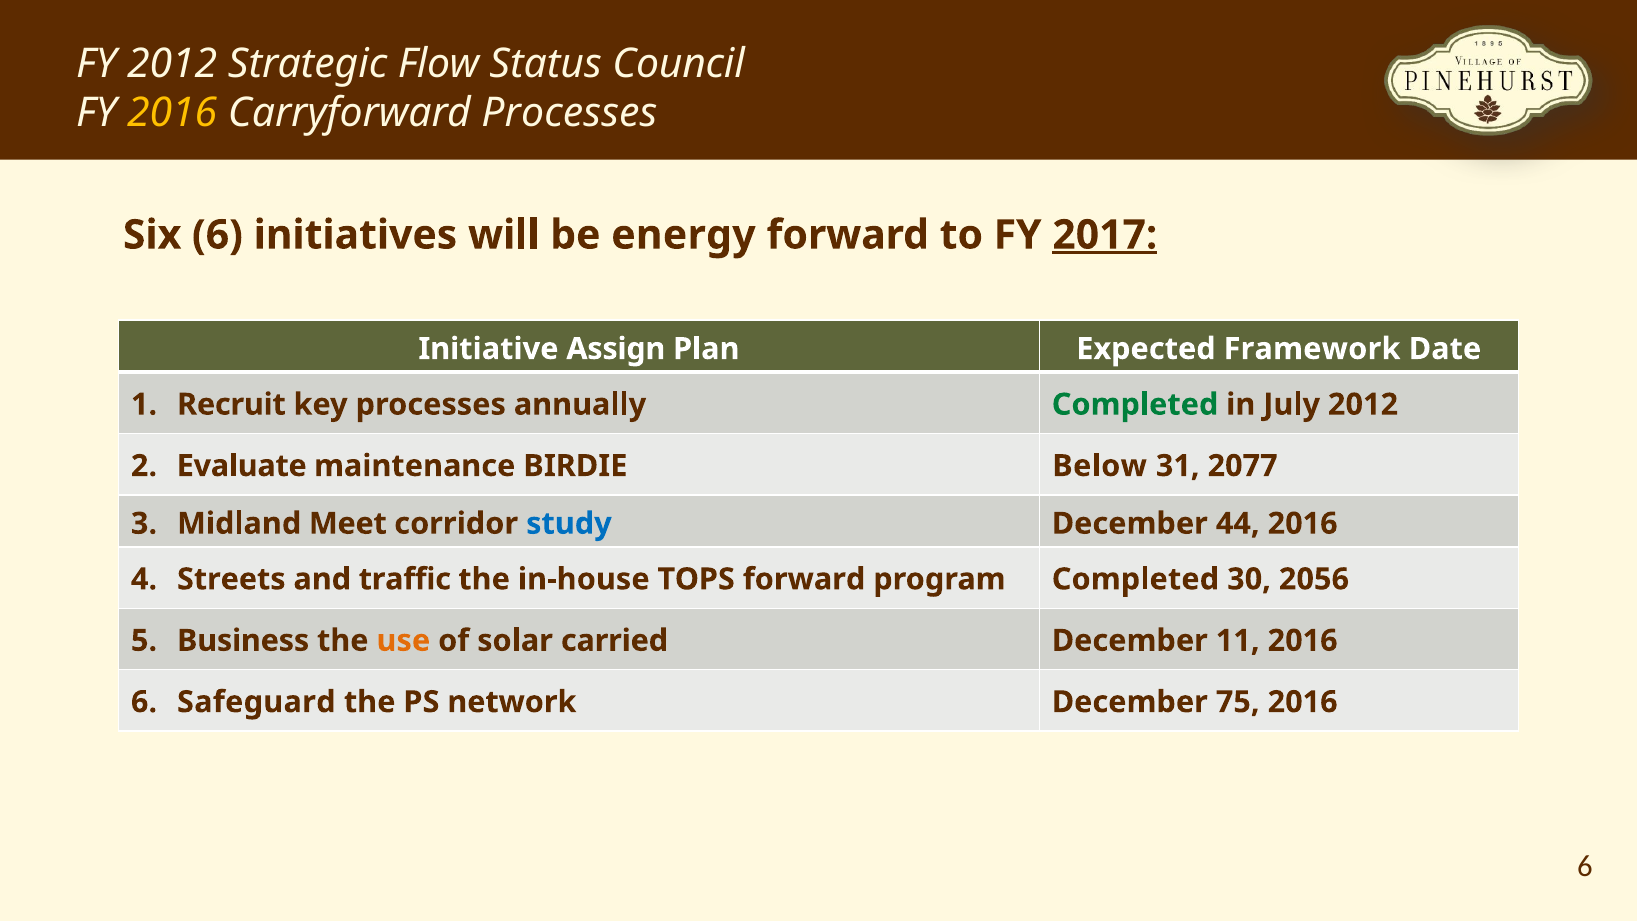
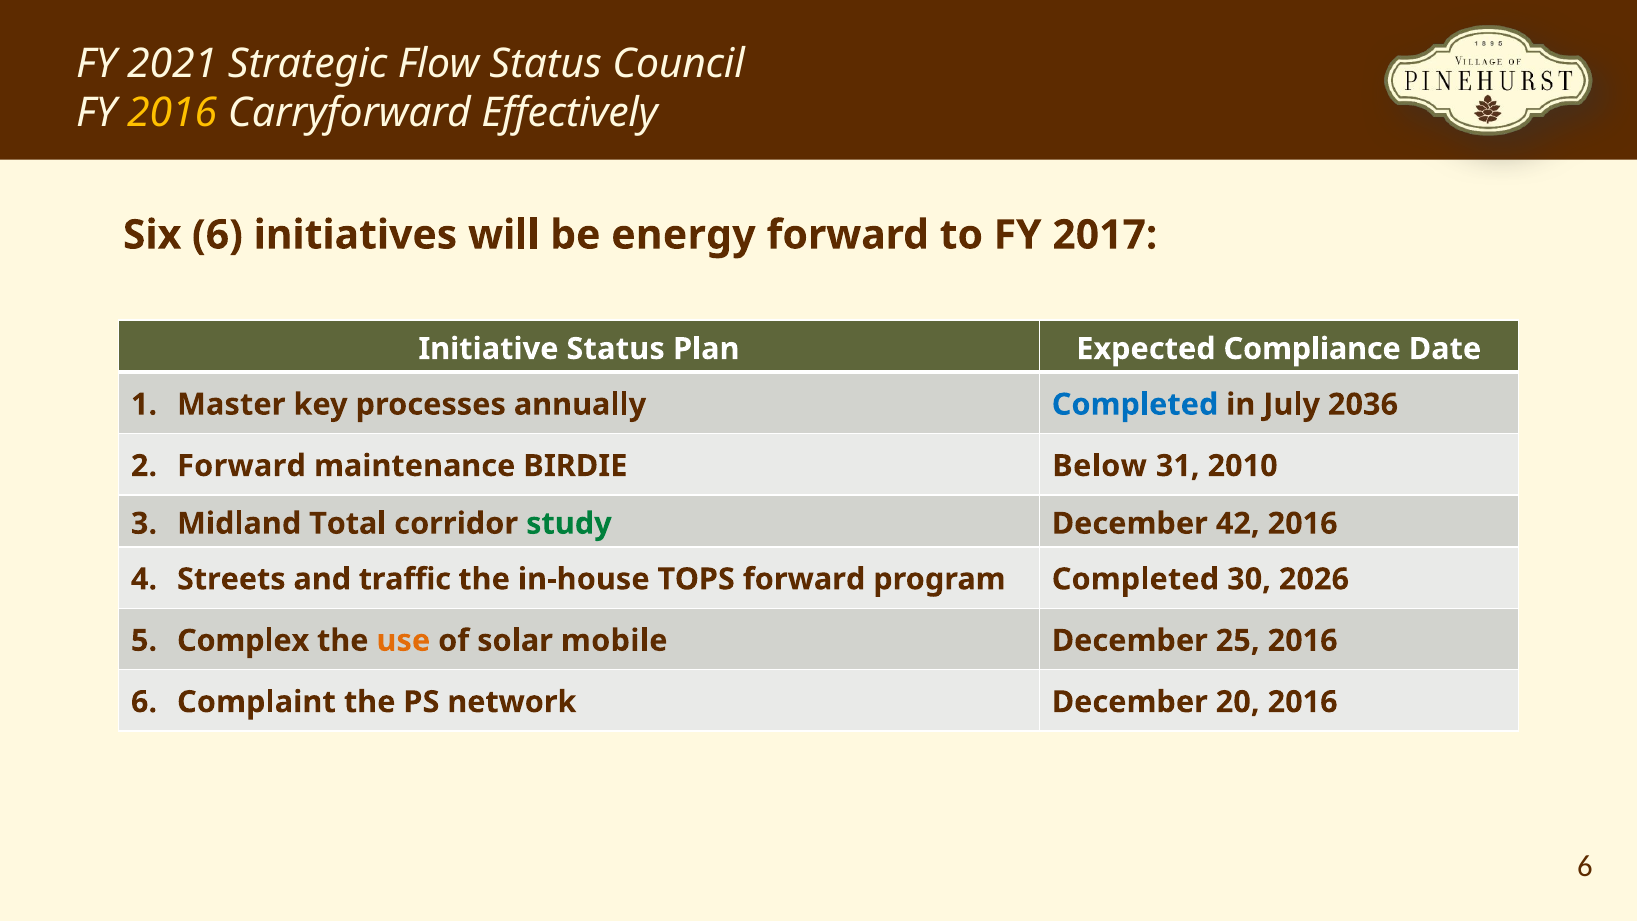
FY 2012: 2012 -> 2021
Carryforward Processes: Processes -> Effectively
2017 underline: present -> none
Initiative Assign: Assign -> Status
Framework: Framework -> Compliance
Recruit: Recruit -> Master
Completed at (1135, 404) colour: green -> blue
July 2012: 2012 -> 2036
Evaluate at (242, 466): Evaluate -> Forward
2077: 2077 -> 2010
Meet: Meet -> Total
study colour: blue -> green
44: 44 -> 42
2056: 2056 -> 2026
Business: Business -> Complex
carried: carried -> mobile
11: 11 -> 25
Safeguard: Safeguard -> Complaint
75: 75 -> 20
